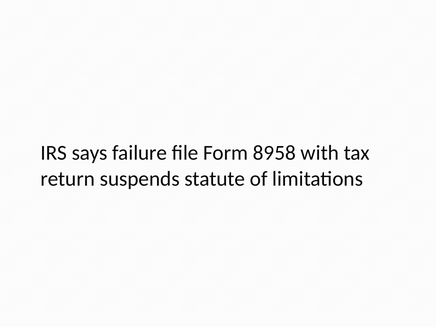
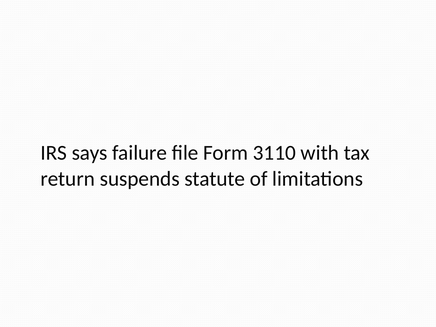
8958: 8958 -> 3110
